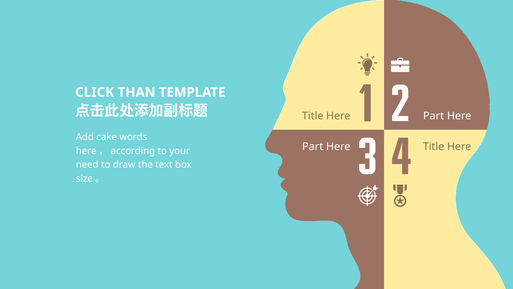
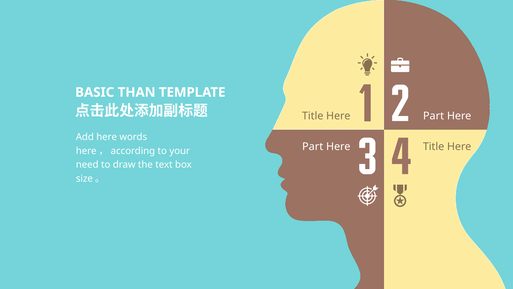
CLICK: CLICK -> BASIC
Add cake: cake -> here
